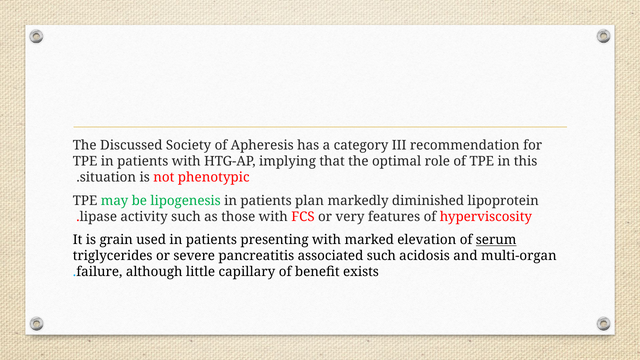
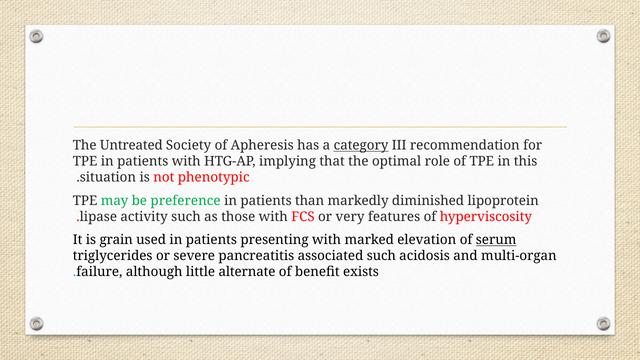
Discussed: Discussed -> Untreated
category underline: none -> present
lipogenesis: lipogenesis -> preference
plan: plan -> than
capillary: capillary -> alternate
